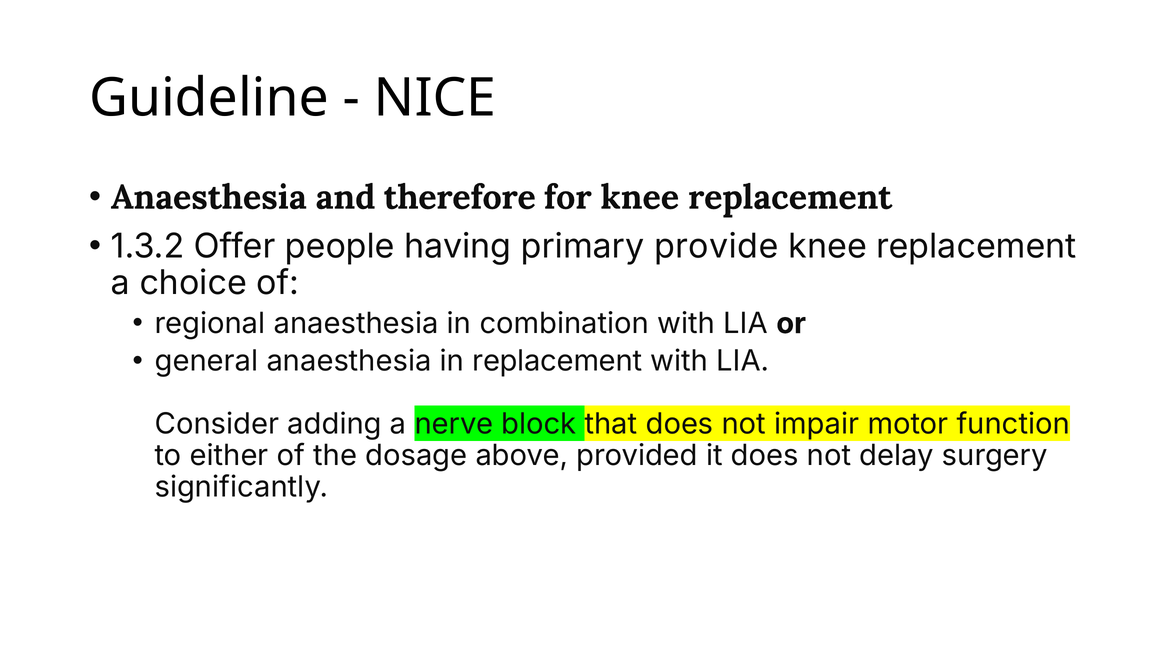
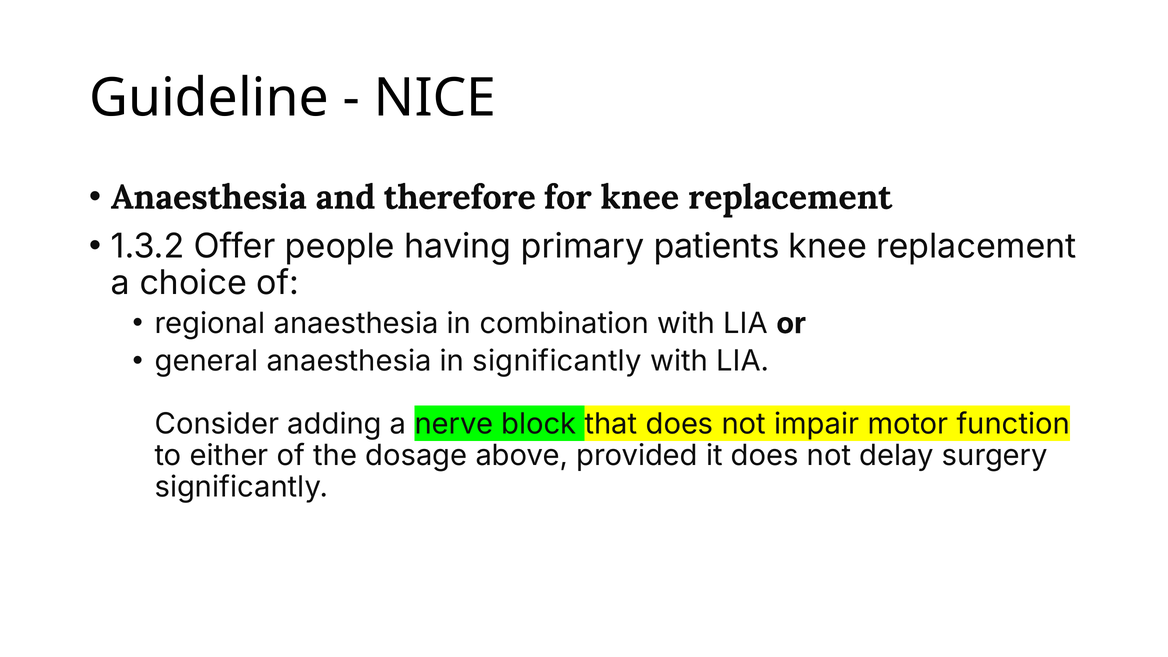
provide: provide -> patients
in replacement: replacement -> significantly
